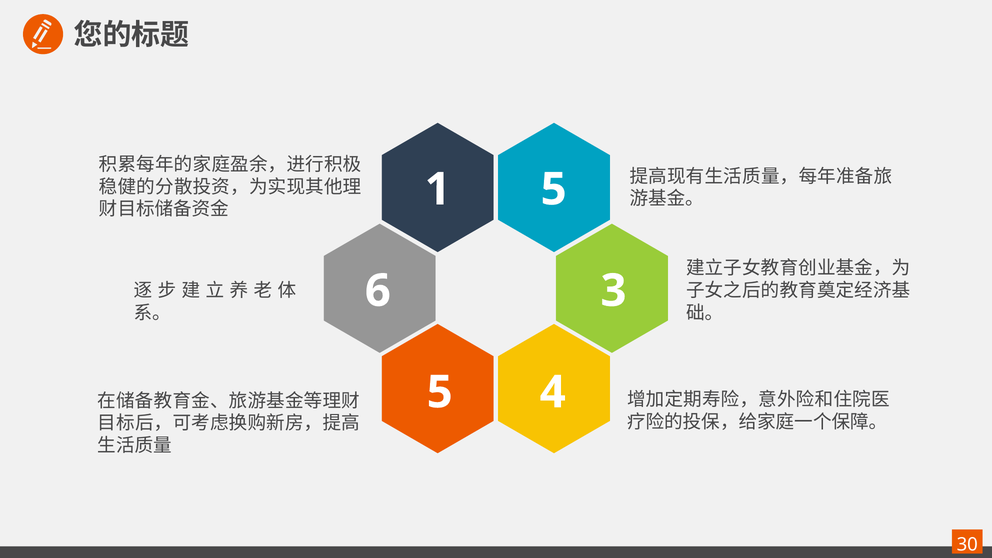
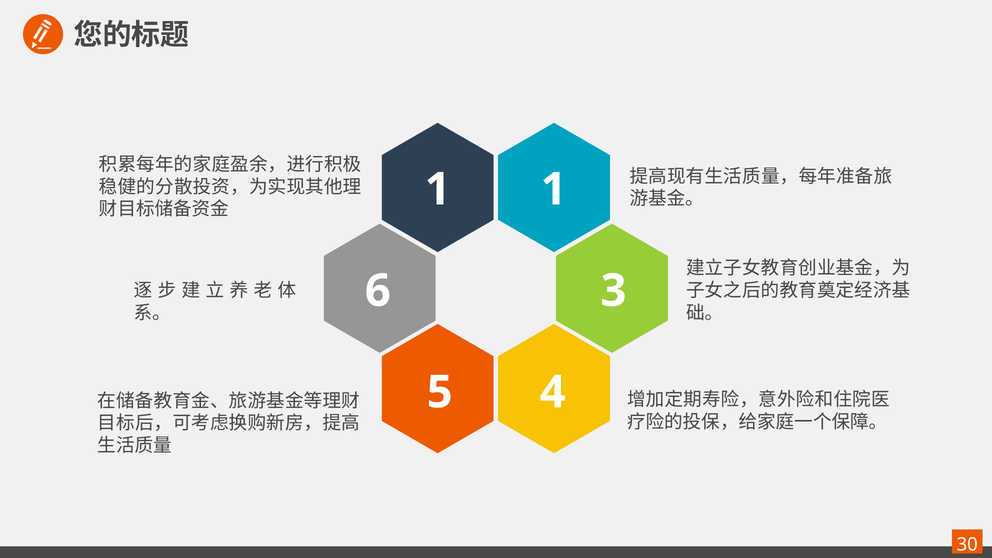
1 5: 5 -> 1
